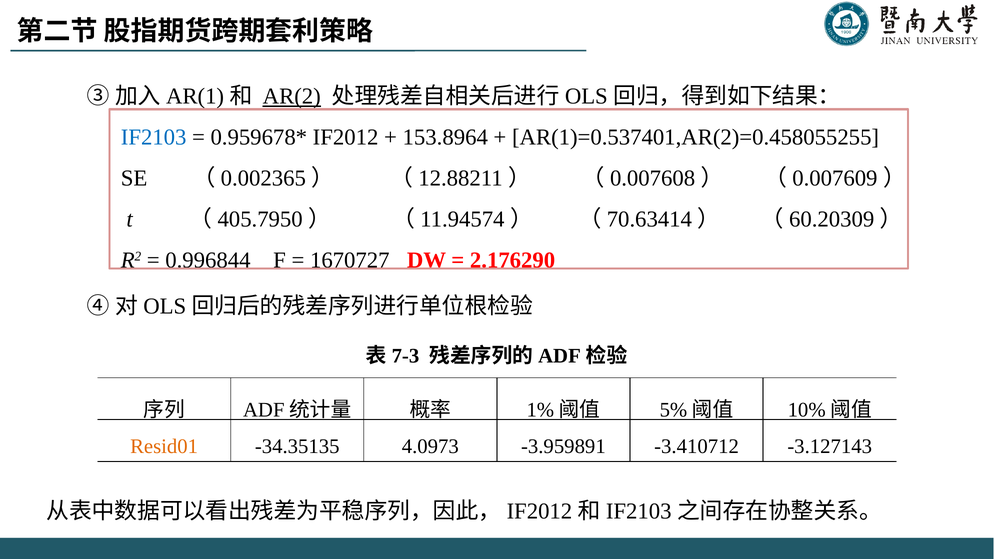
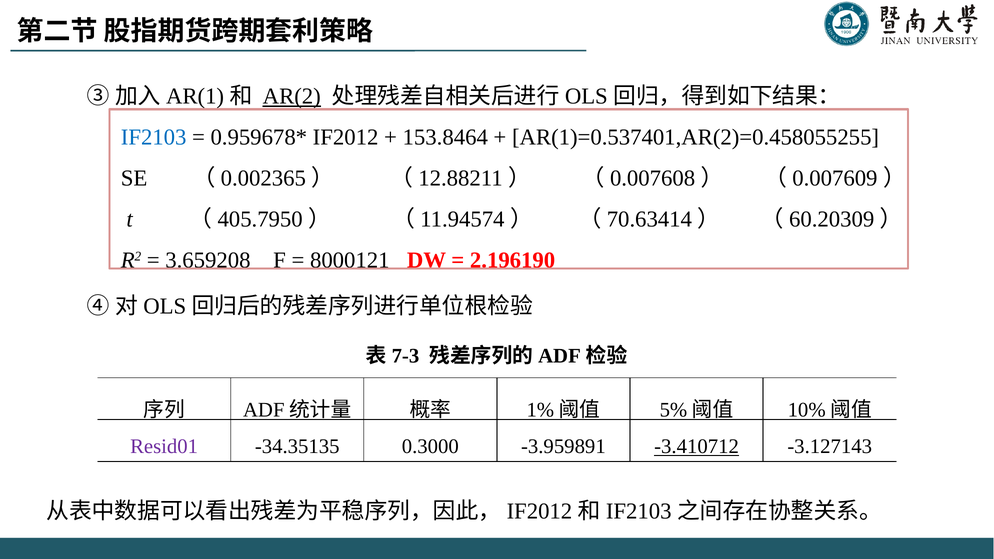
153.8964: 153.8964 -> 153.8464
0.996844: 0.996844 -> 3.659208
1670727: 1670727 -> 8000121
2.176290: 2.176290 -> 2.196190
Resid01 colour: orange -> purple
4.0973: 4.0973 -> 0.3000
-3.410712 underline: none -> present
